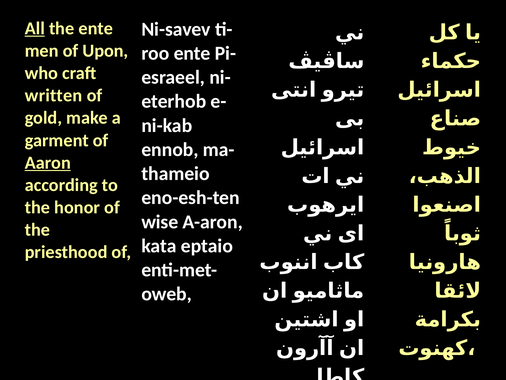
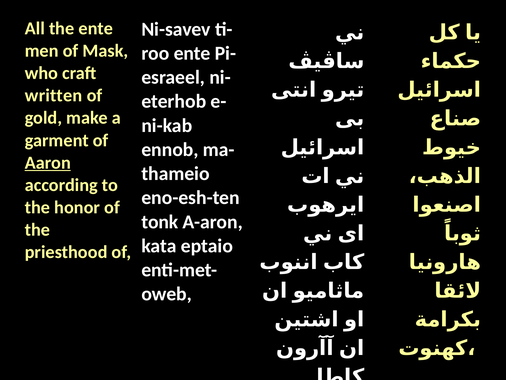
All underline: present -> none
Upon: Upon -> Mask
wise: wise -> tonk
